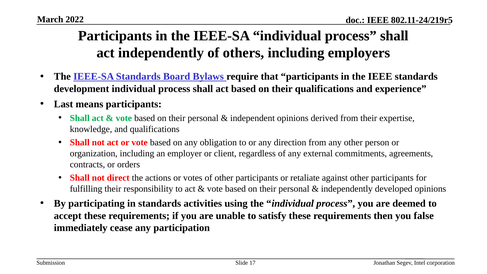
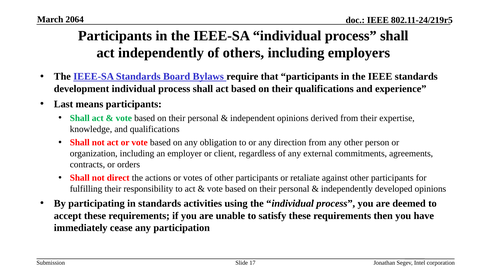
2022: 2022 -> 2064
false: false -> have
